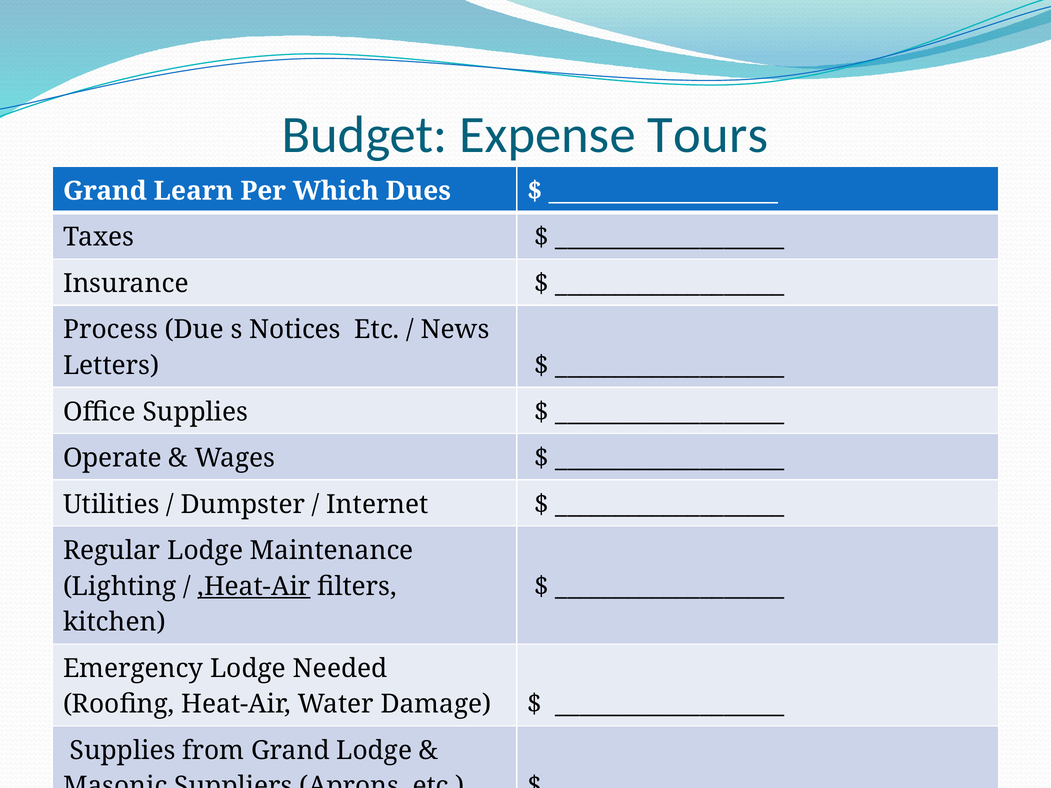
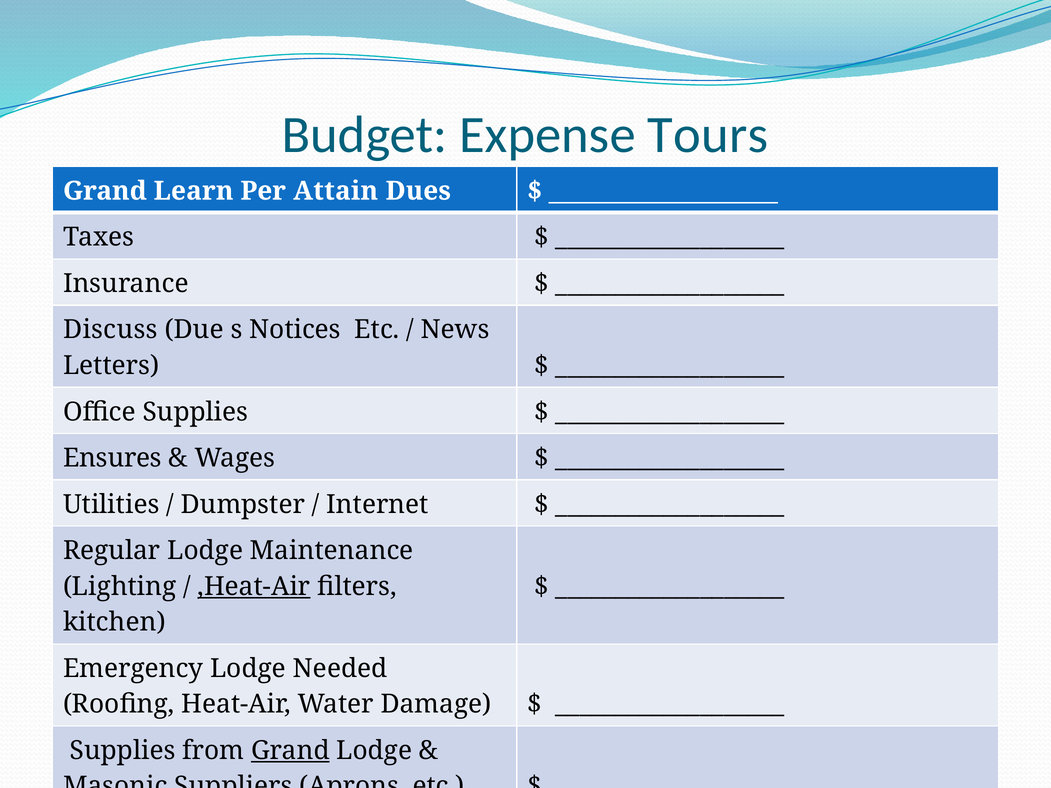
Which: Which -> Attain
Process: Process -> Discuss
Operate: Operate -> Ensures
Grand at (290, 751) underline: none -> present
